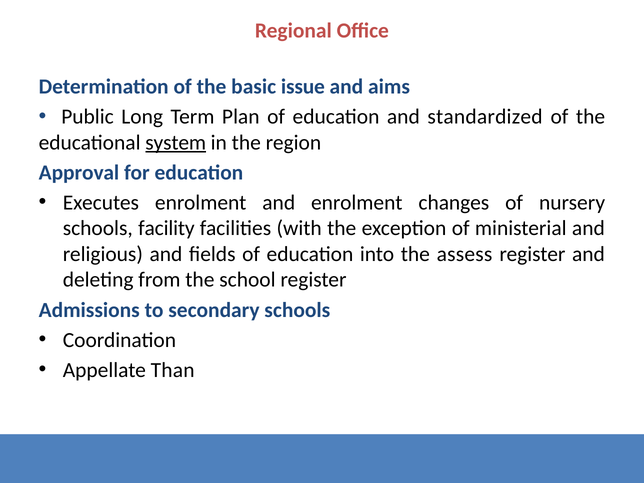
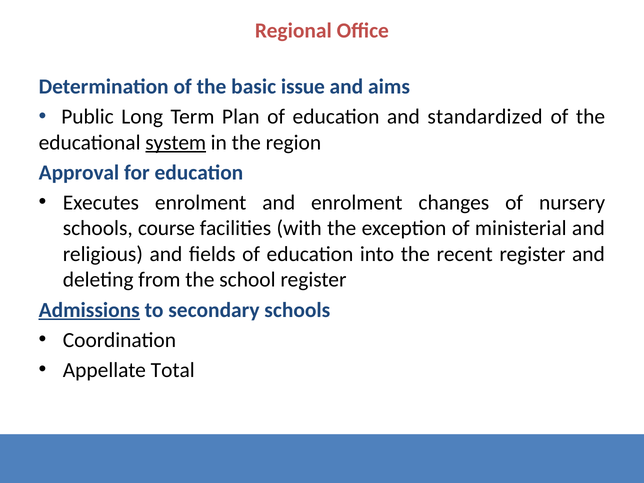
facility: facility -> course
assess: assess -> recent
Admissions underline: none -> present
Than: Than -> Total
